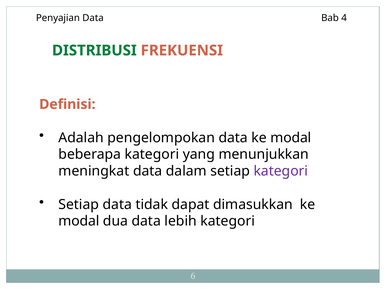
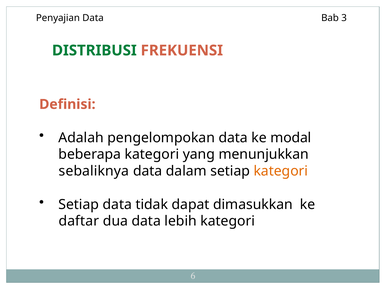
4: 4 -> 3
meningkat: meningkat -> sebaliknya
kategori at (281, 171) colour: purple -> orange
modal at (79, 222): modal -> daftar
